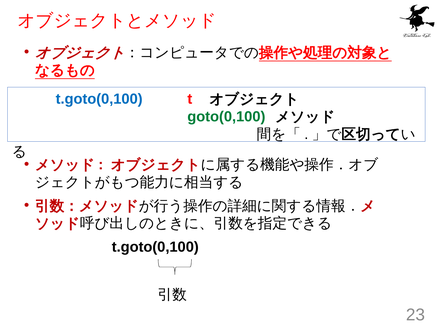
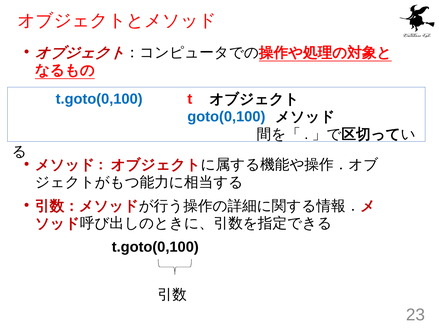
goto(0,100 colour: green -> blue
